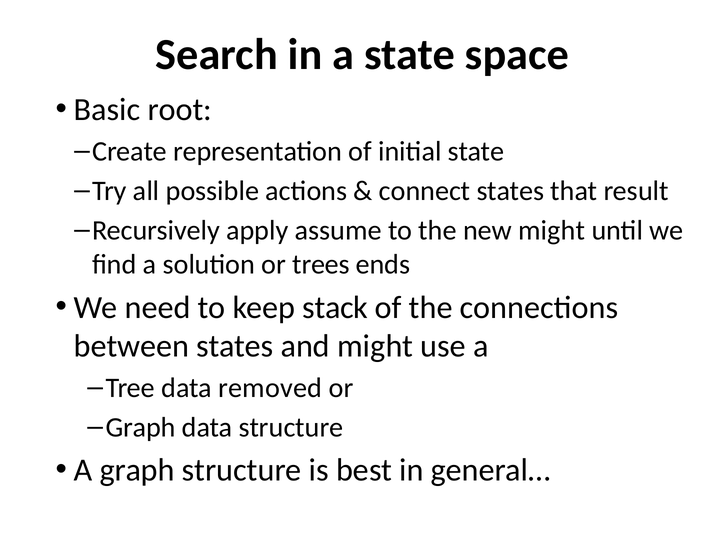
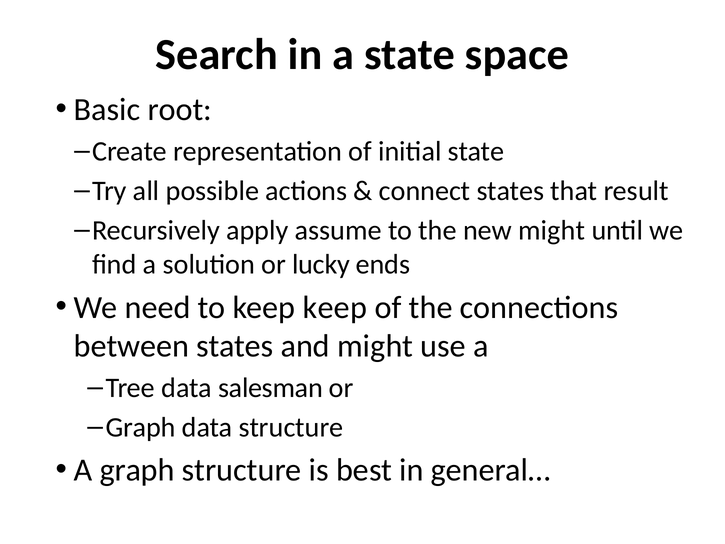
trees: trees -> lucky
keep stack: stack -> keep
removed: removed -> salesman
